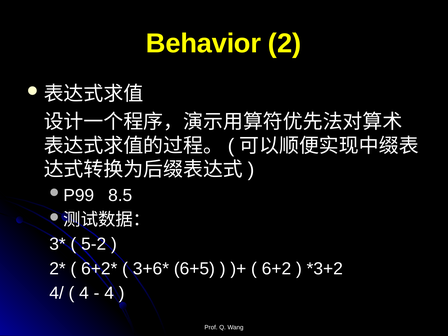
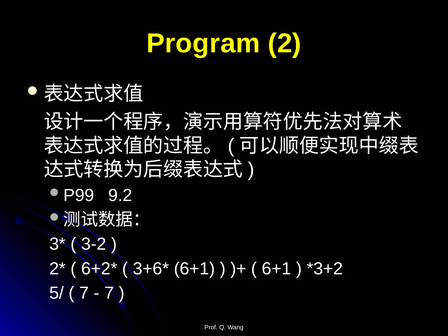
Behavior: Behavior -> Program
8.5: 8.5 -> 9.2
5-2: 5-2 -> 3-2
6+5 at (194, 269): 6+5 -> 6+1
6+2 at (276, 269): 6+2 -> 6+1
4/: 4/ -> 5/
4 at (84, 293): 4 -> 7
4 at (109, 293): 4 -> 7
